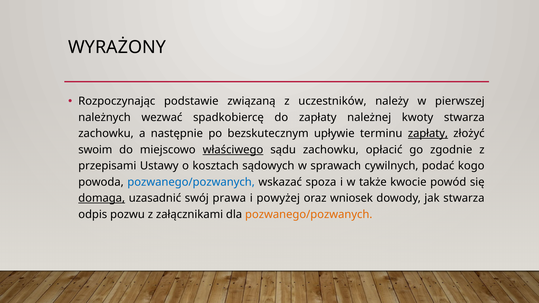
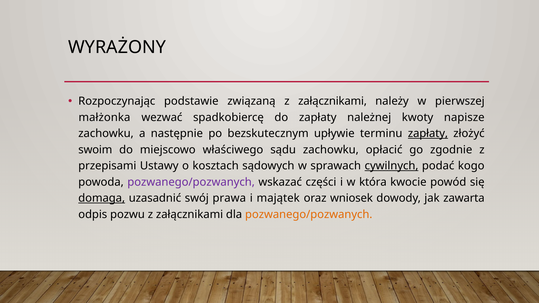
związaną z uczestników: uczestników -> załącznikami
należnych: należnych -> małżonka
kwoty stwarza: stwarza -> napisze
właściwego underline: present -> none
cywilnych underline: none -> present
pozwanego/pozwanych at (191, 182) colour: blue -> purple
spoza: spoza -> części
także: także -> która
powyżej: powyżej -> majątek
jak stwarza: stwarza -> zawarta
